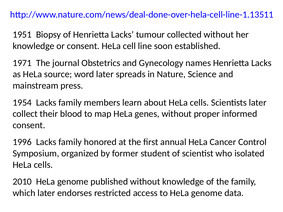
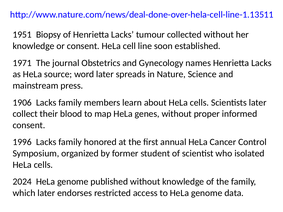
1954: 1954 -> 1906
2010: 2010 -> 2024
